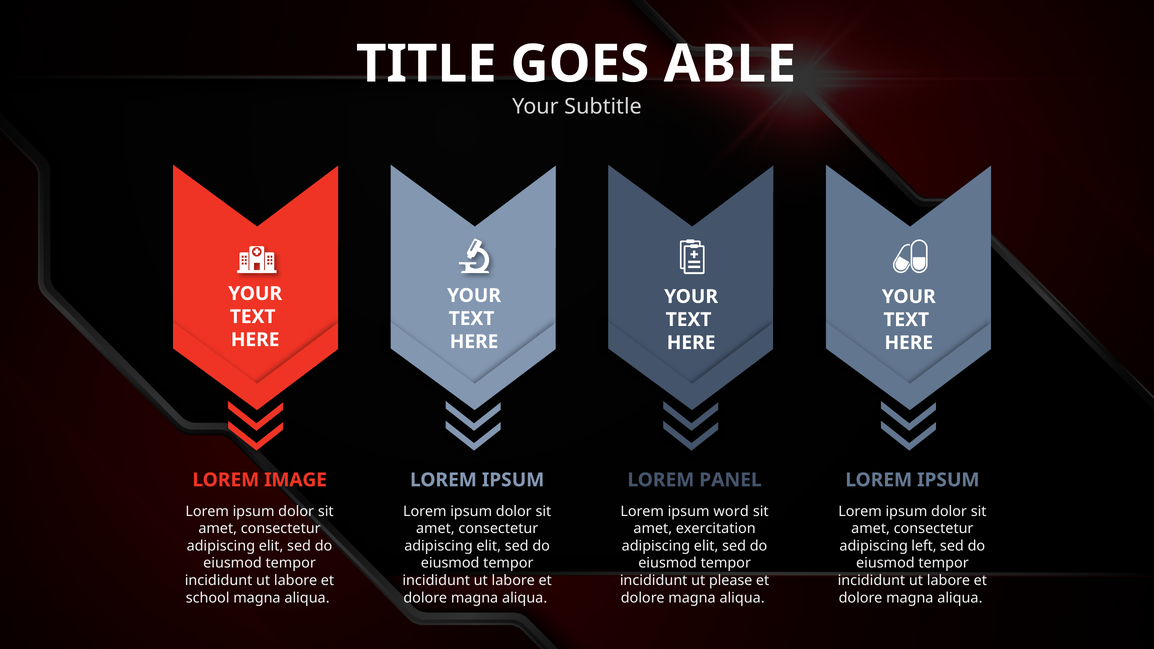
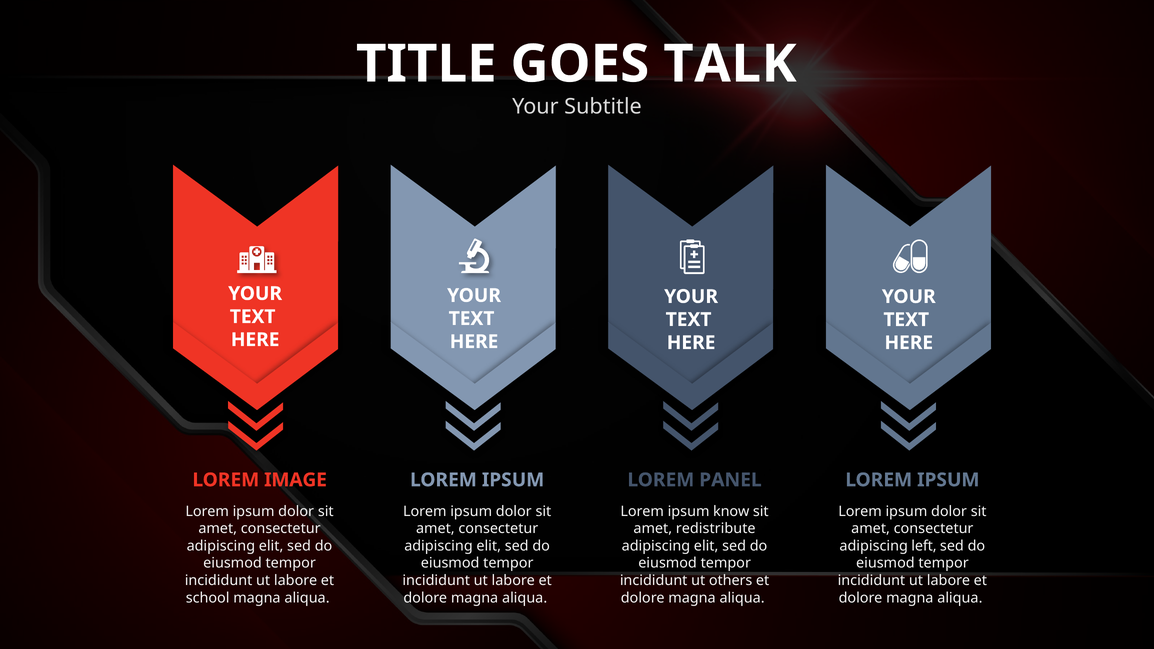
ABLE: ABLE -> TALK
word: word -> know
exercitation: exercitation -> redistribute
please: please -> others
